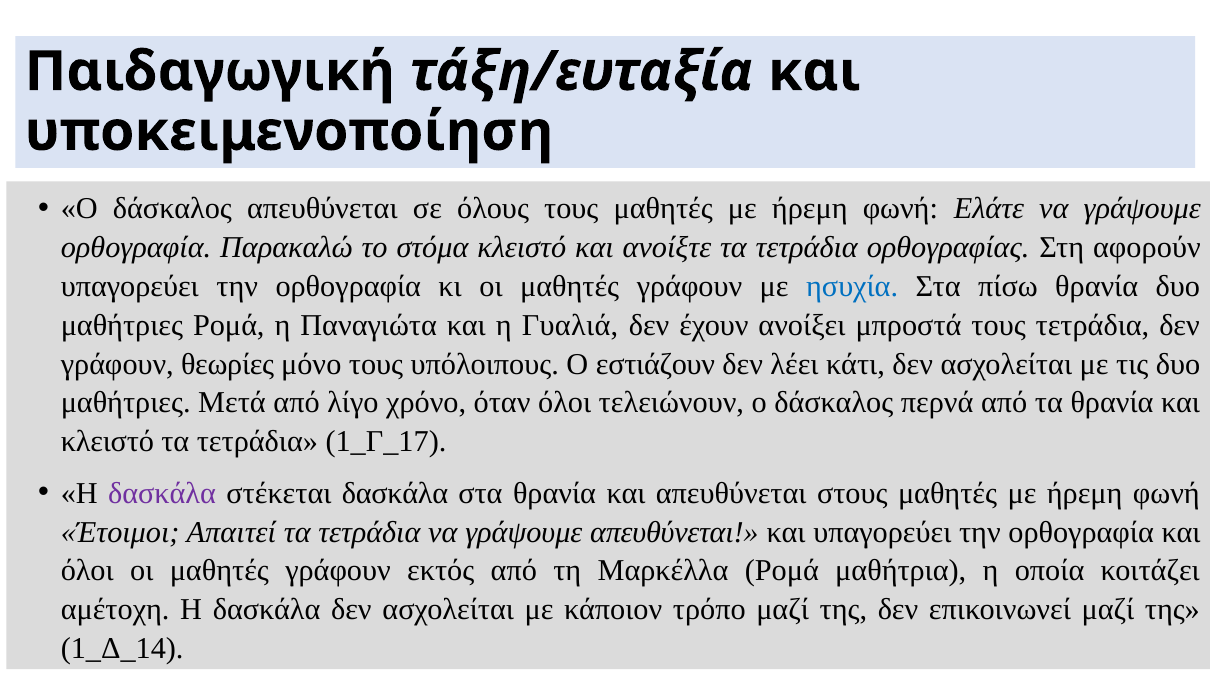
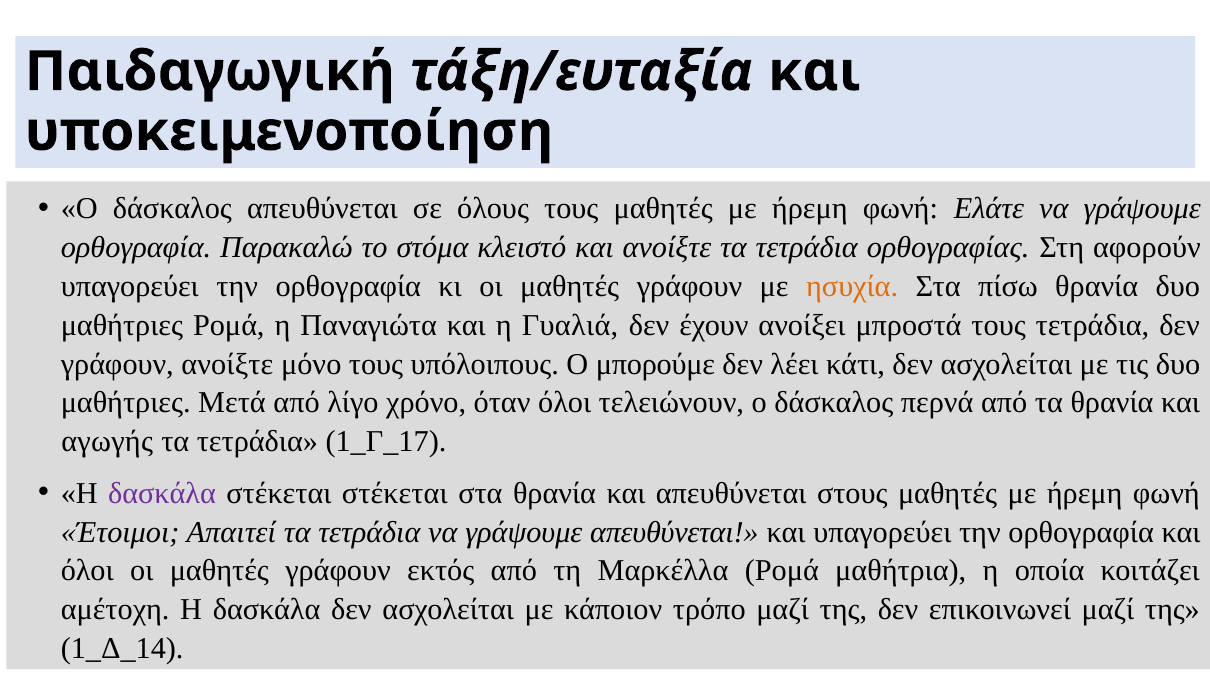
ησυχία colour: blue -> orange
γράφουν θεωρίες: θεωρίες -> ανοίξτε
εστιάζουν: εστιάζουν -> μπορούμε
κλειστό at (107, 442): κλειστό -> αγωγής
στέκεται δασκάλα: δασκάλα -> στέκεται
